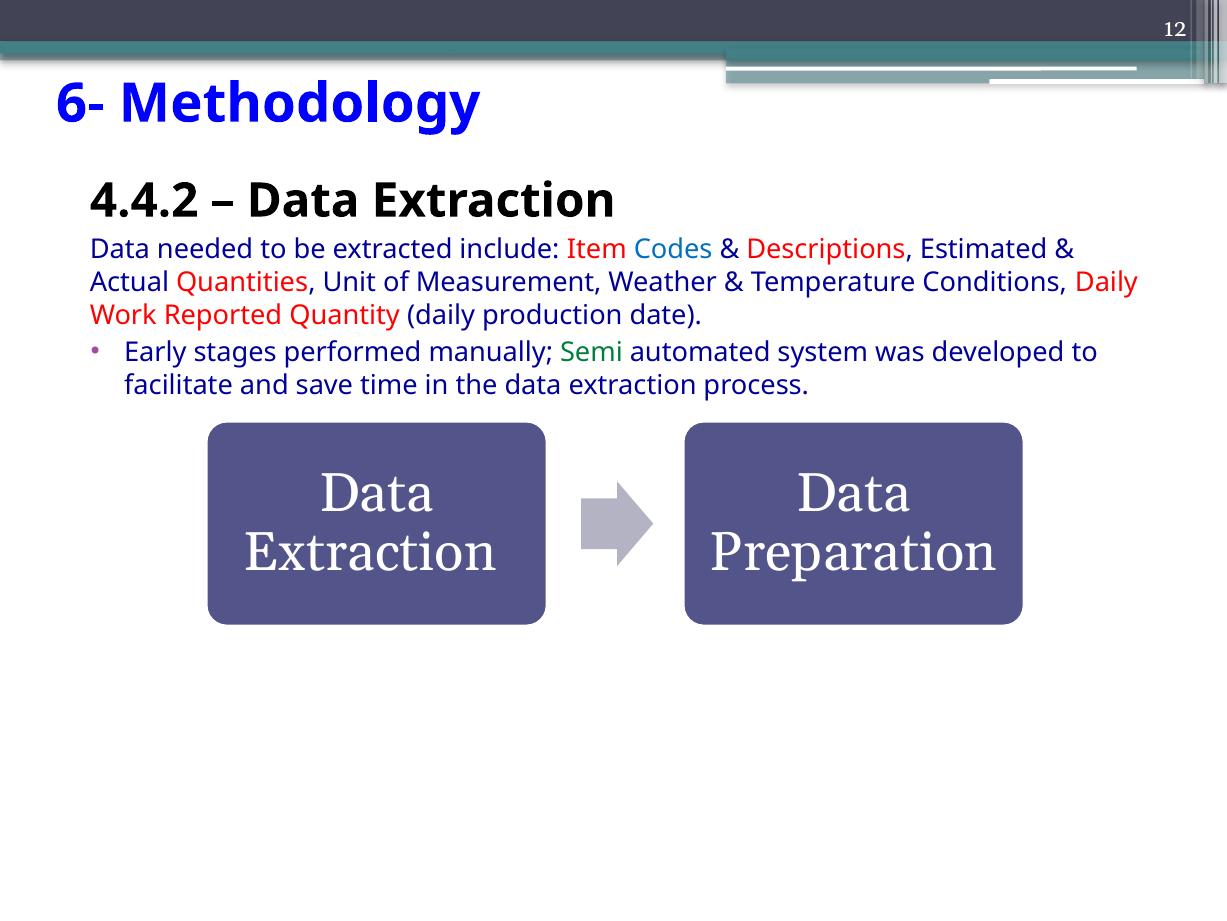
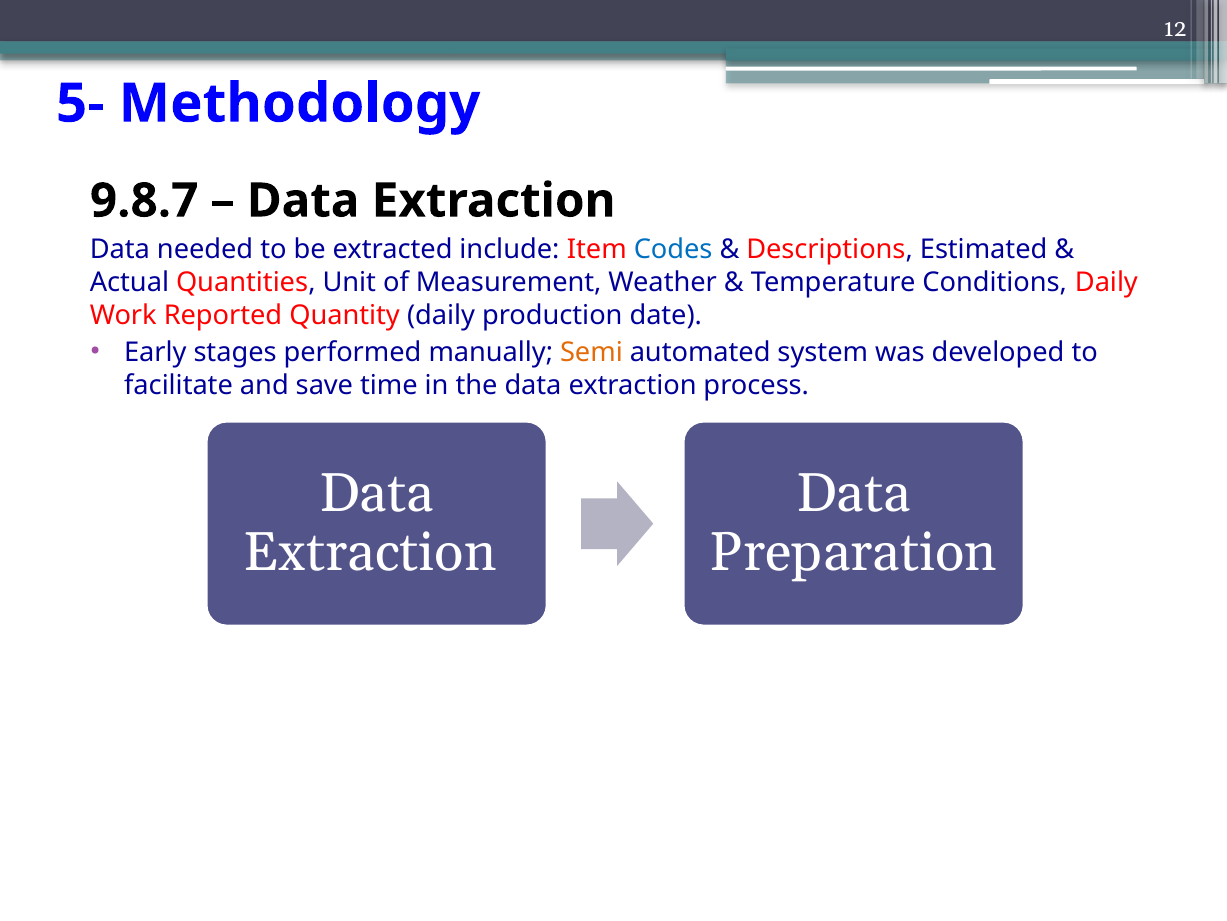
6-: 6- -> 5-
4.4.2: 4.4.2 -> 9.8.7
Semi colour: green -> orange
